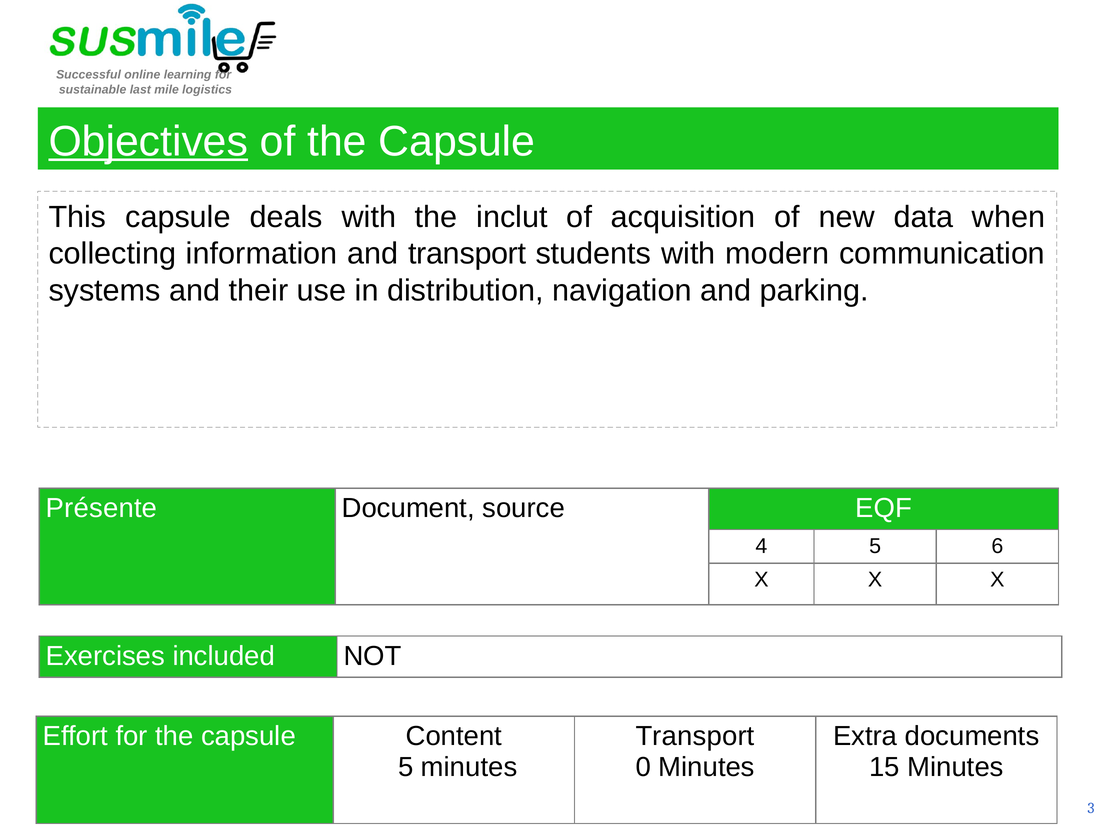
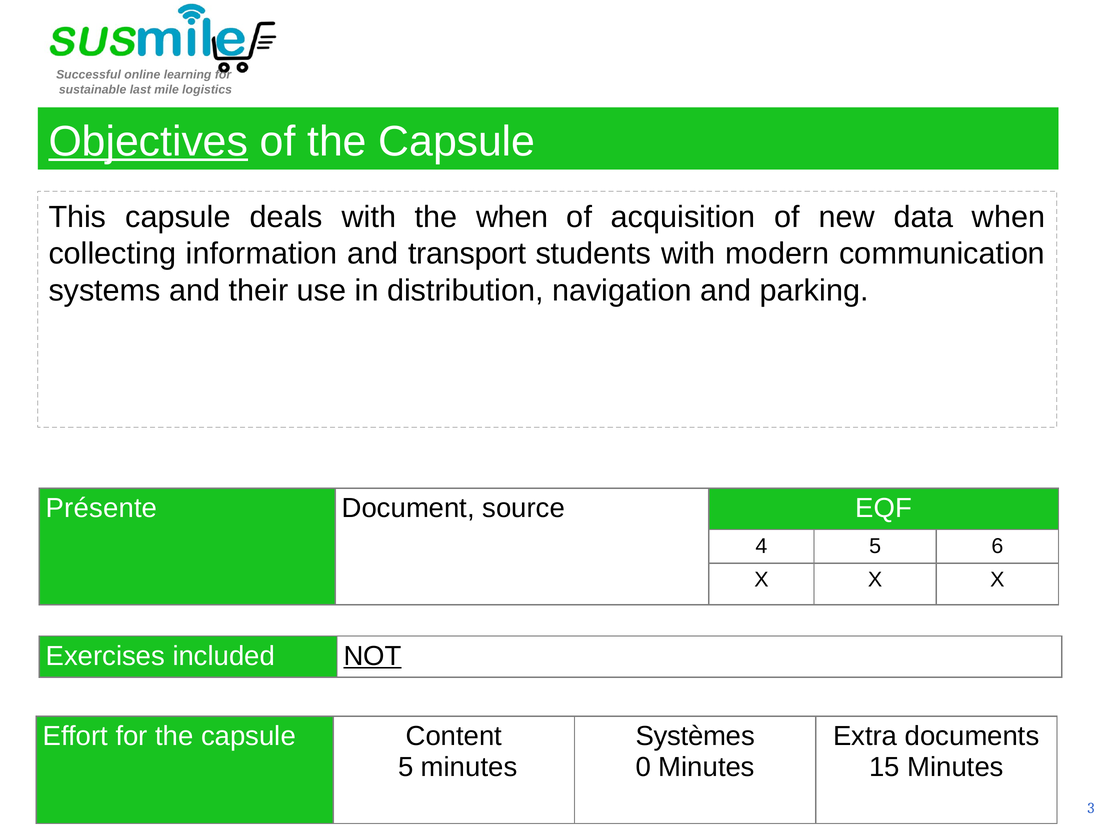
the inclut: inclut -> when
NOT underline: none -> present
Transport at (695, 736): Transport -> Systèmes
